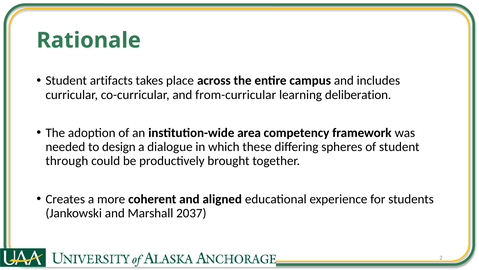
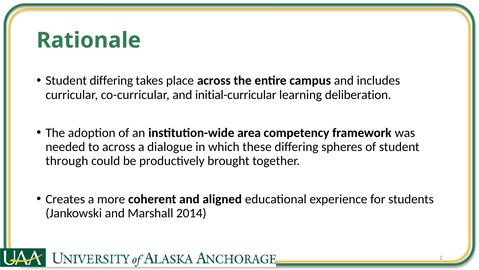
Student artifacts: artifacts -> differing
from-curricular: from-curricular -> initial-curricular
to design: design -> across
2037: 2037 -> 2014
